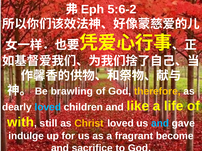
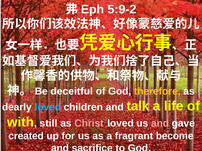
5:6-2: 5:6-2 -> 5:9-2
brawling: brawling -> deceitful
like: like -> talk
Christ colour: yellow -> pink
and at (160, 124) colour: light blue -> pink
indulge: indulge -> created
